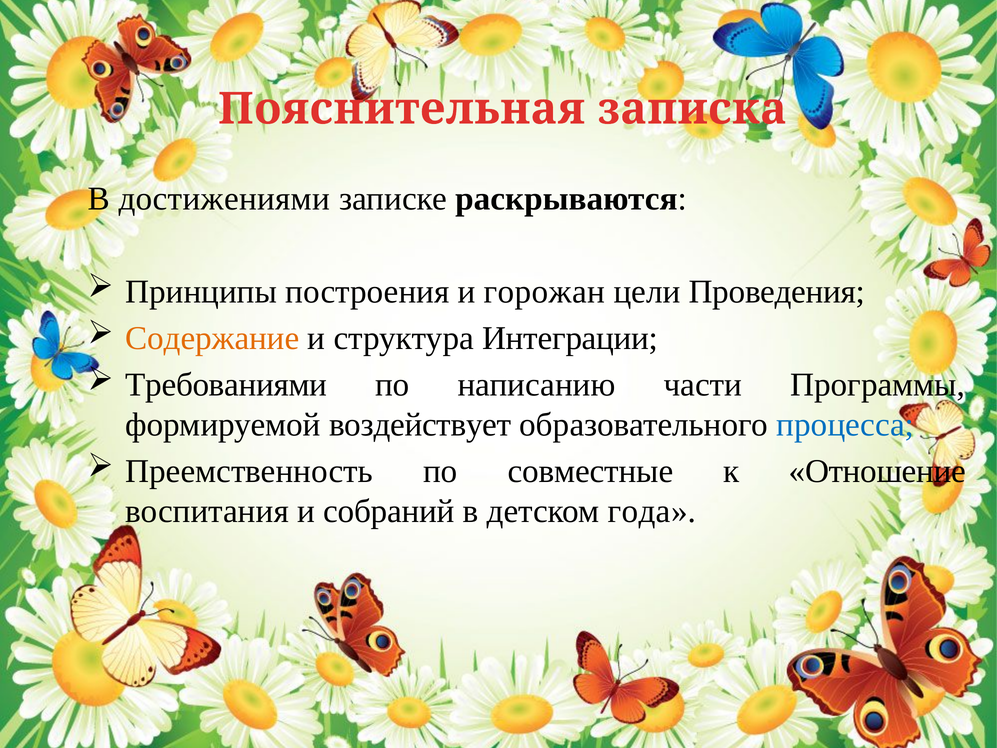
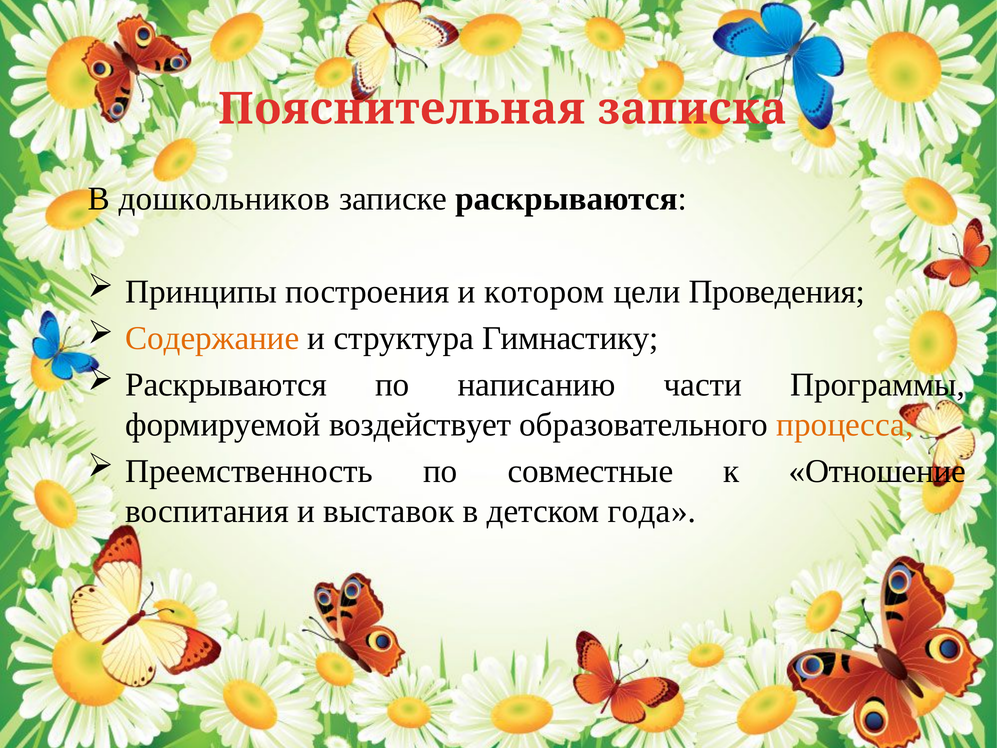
достижениями: достижениями -> дошкольников
горожан: горожан -> котором
Интеграции: Интеграции -> Гимнастику
Требованиями at (226, 385): Требованиями -> Раскрываются
процесса colour: blue -> orange
собраний: собраний -> выставок
